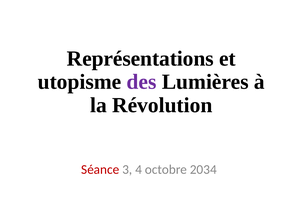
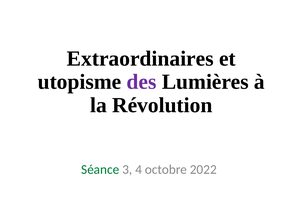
Représentations: Représentations -> Extraordinaires
Séance colour: red -> green
2034: 2034 -> 2022
